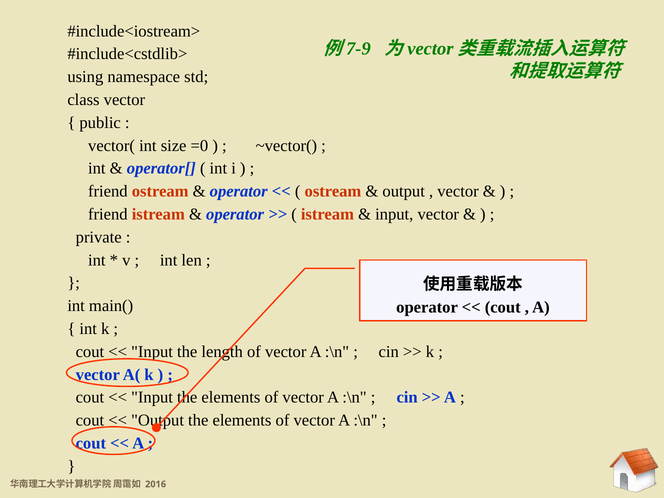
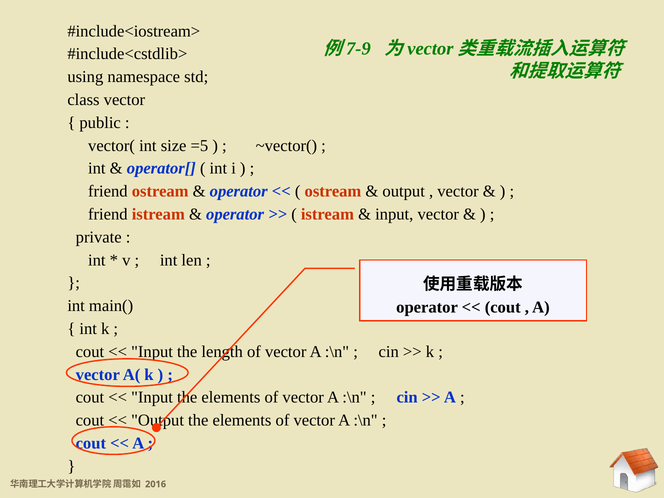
=0: =0 -> =5
